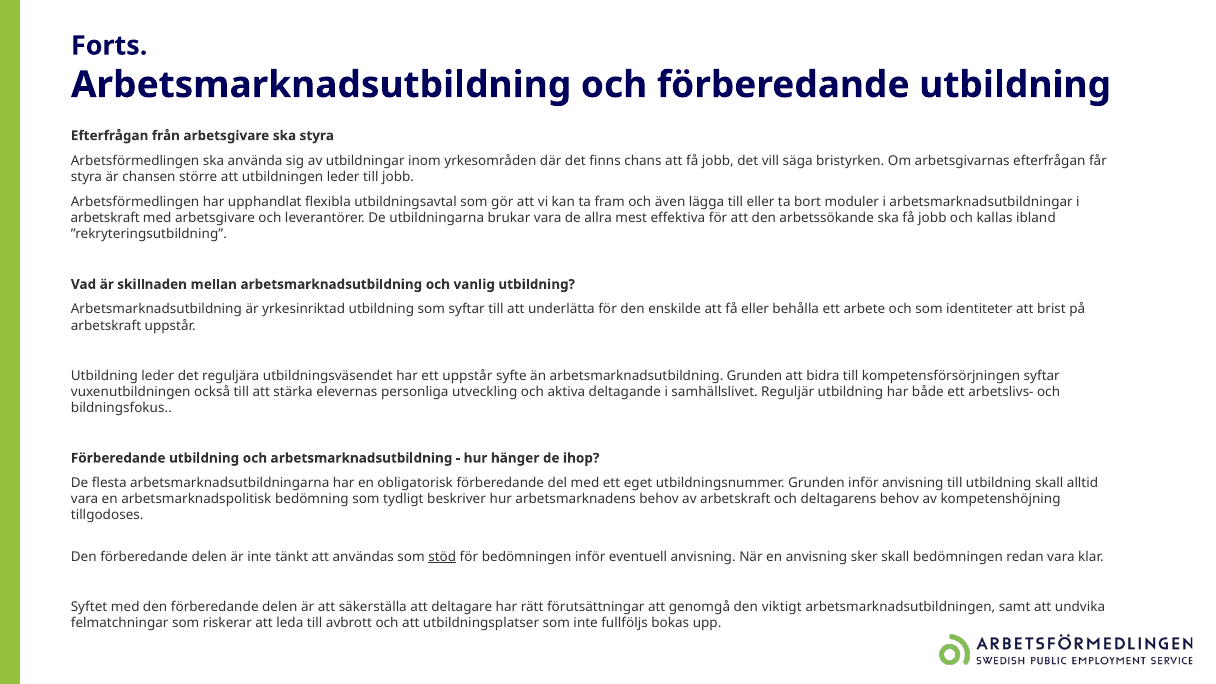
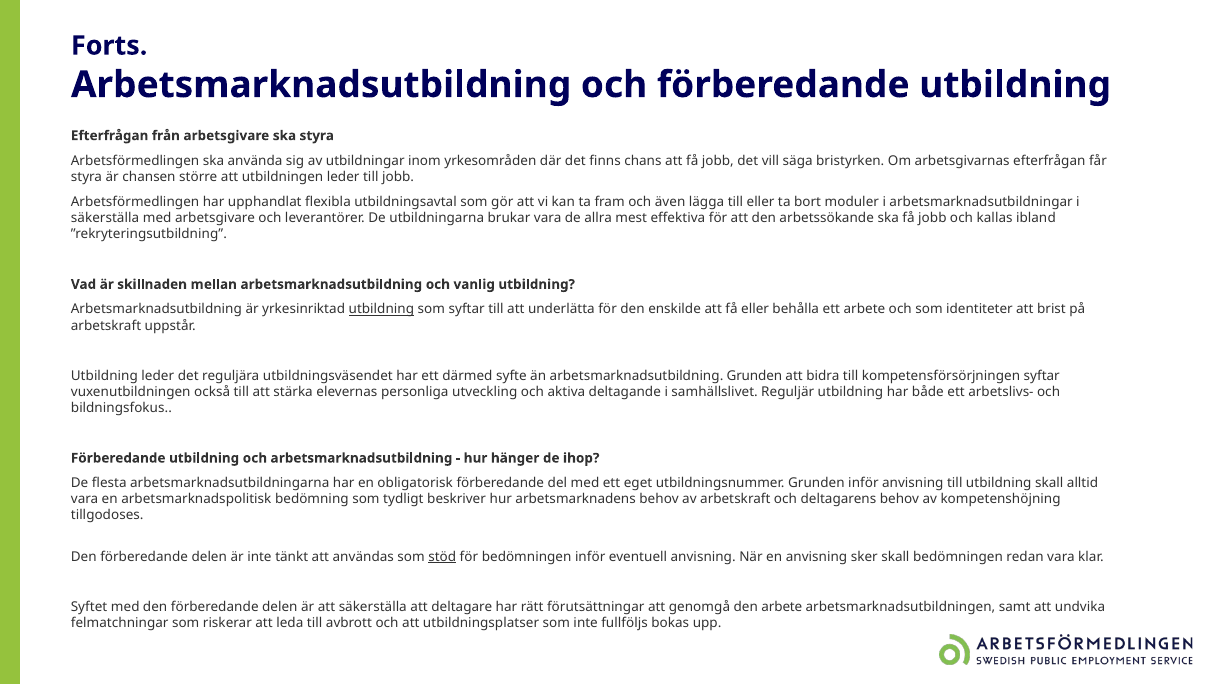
arbetskraft at (105, 218): arbetskraft -> säkerställa
utbildning at (381, 309) underline: none -> present
ett uppstår: uppstår -> därmed
den viktigt: viktigt -> arbete
